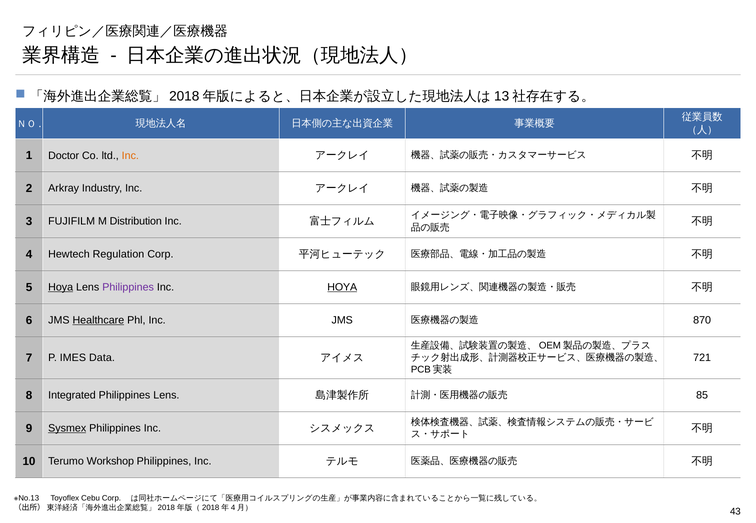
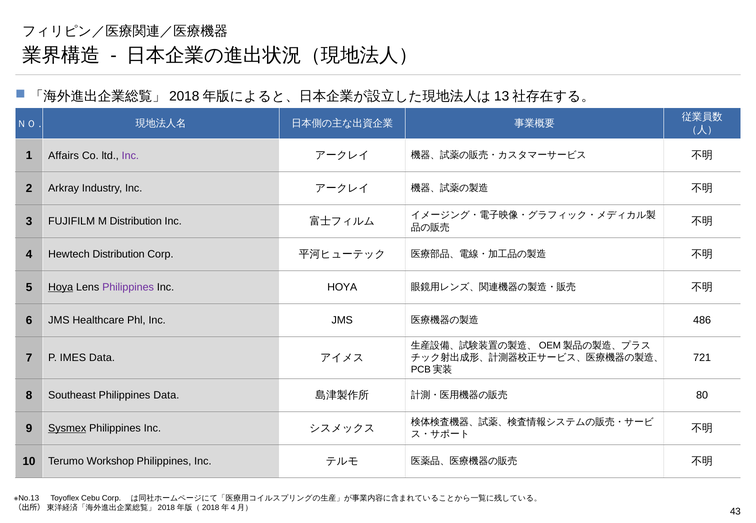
Doctor: Doctor -> Affairs
Inc at (130, 156) colour: orange -> purple
Hewtech Regulation: Regulation -> Distribution
HOYA at (342, 287) underline: present -> none
Healthcare underline: present -> none
870: 870 -> 486
Integrated: Integrated -> Southeast
Philippines Lens: Lens -> Data
85: 85 -> 80
